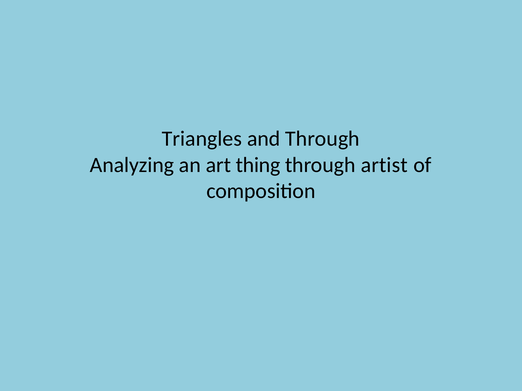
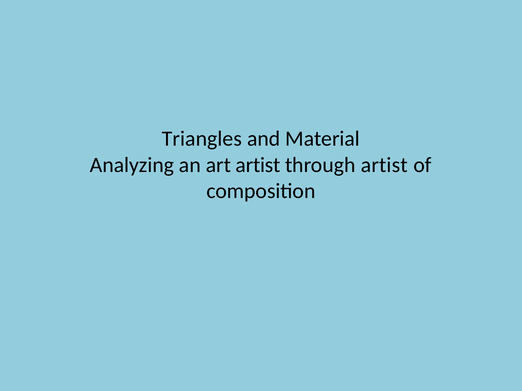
and Through: Through -> Material
art thing: thing -> artist
